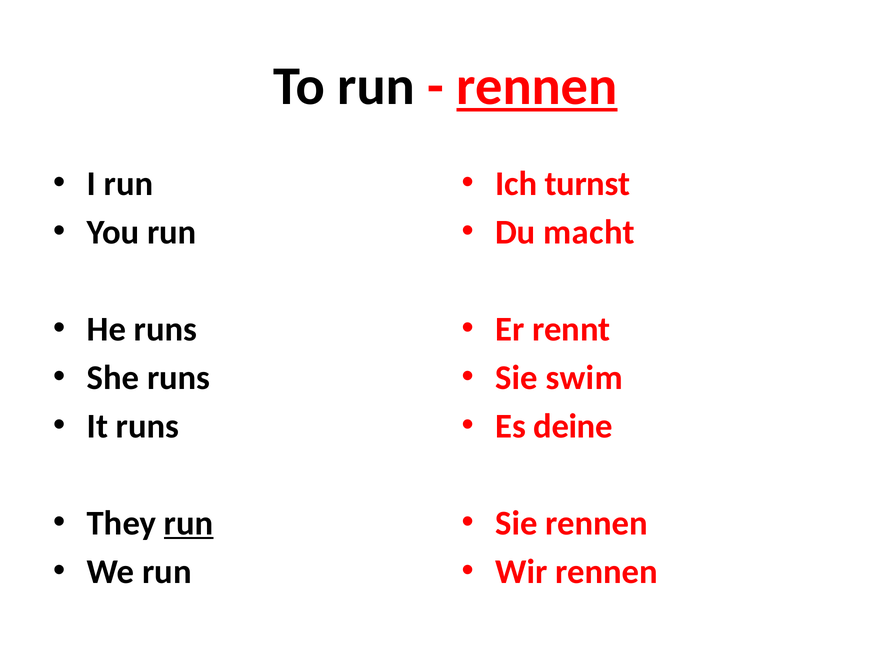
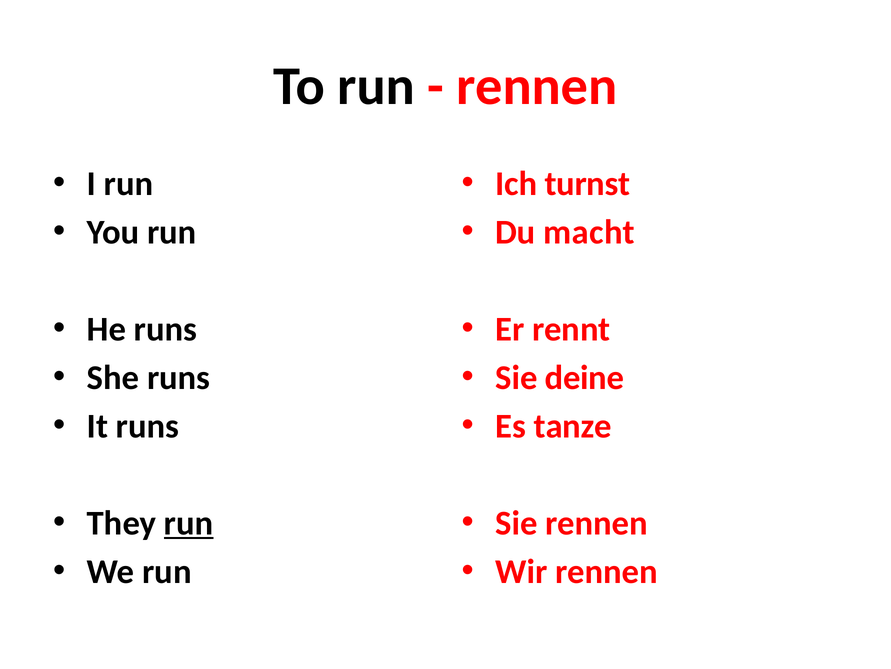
rennen at (537, 86) underline: present -> none
swim: swim -> deine
deine: deine -> tanze
